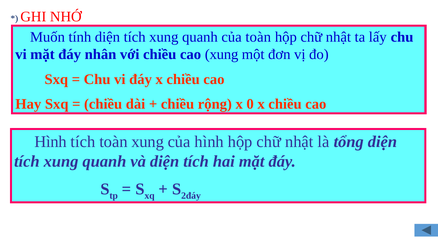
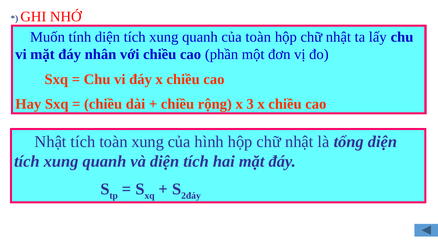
cao xung: xung -> phần
0: 0 -> 3
Hình at (51, 142): Hình -> Nhật
